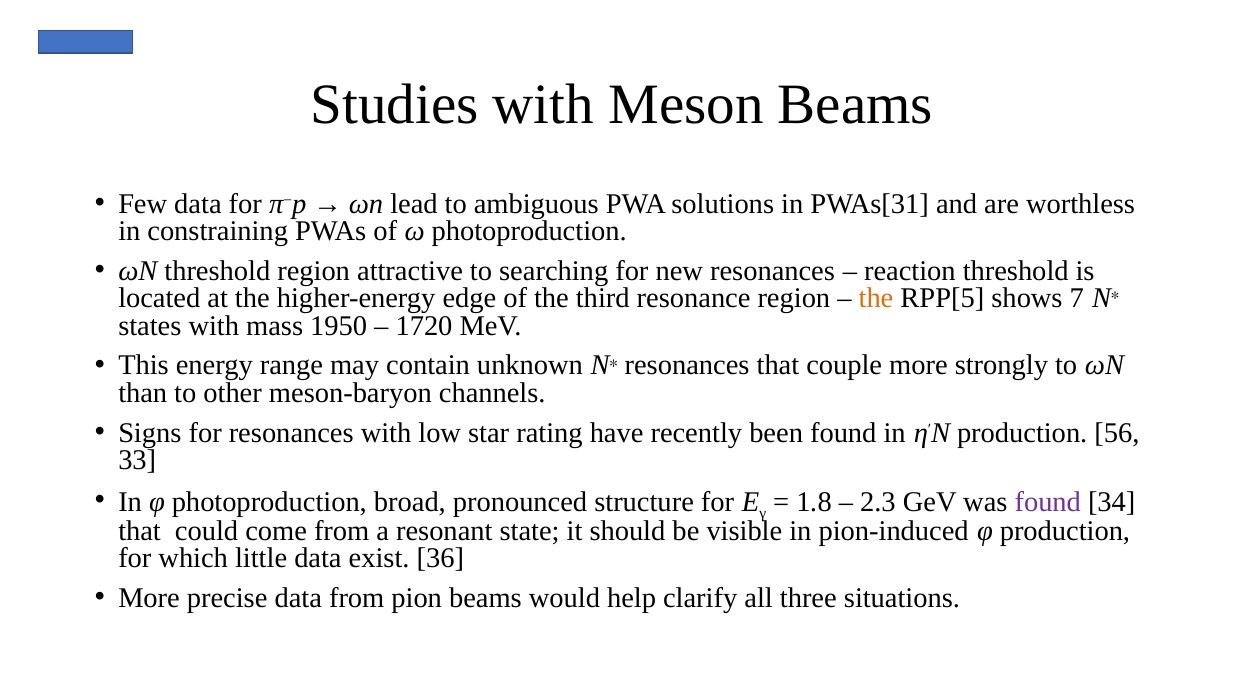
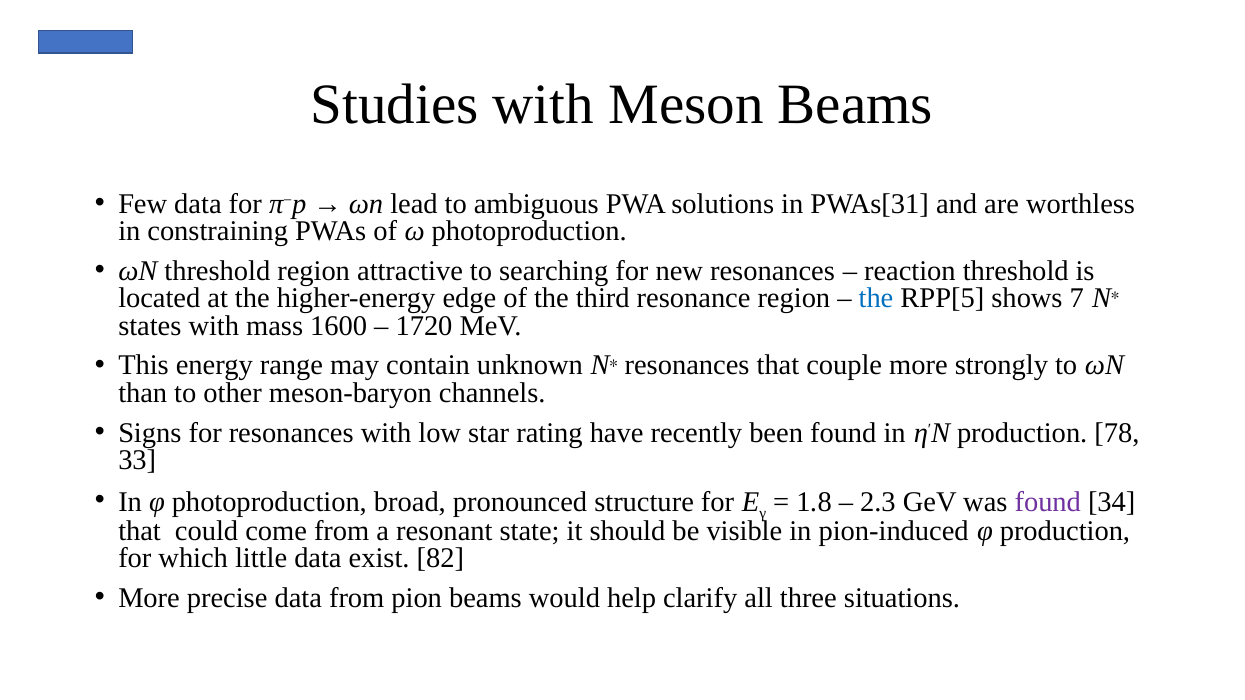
the at (876, 299) colour: orange -> blue
1950: 1950 -> 1600
56: 56 -> 78
36: 36 -> 82
